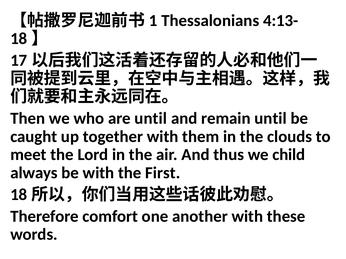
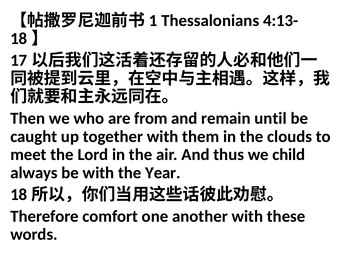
are until: until -> from
First: First -> Year
